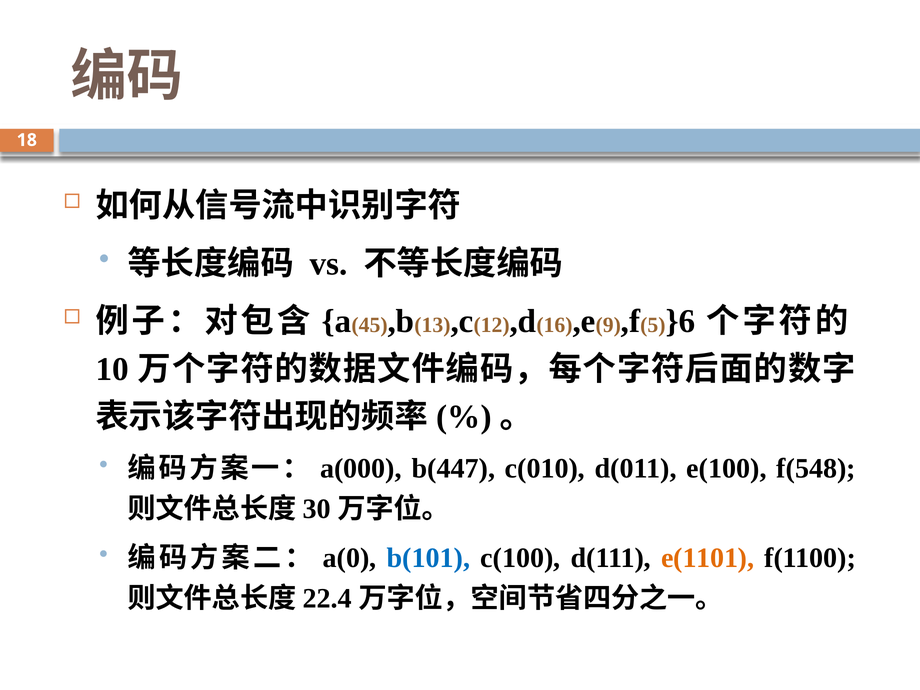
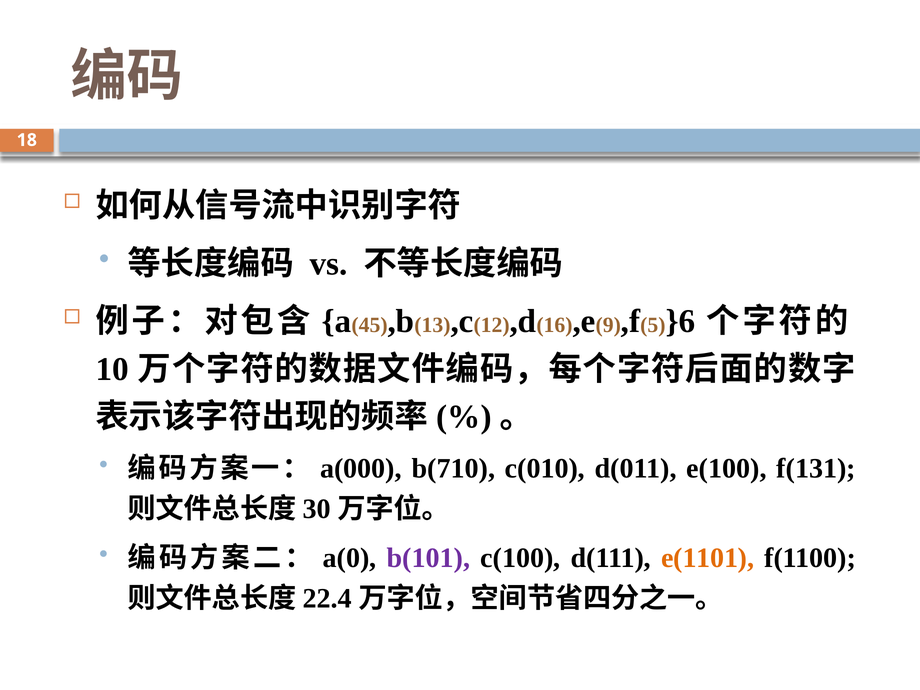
b(447: b(447 -> b(710
f(548: f(548 -> f(131
b(101 colour: blue -> purple
